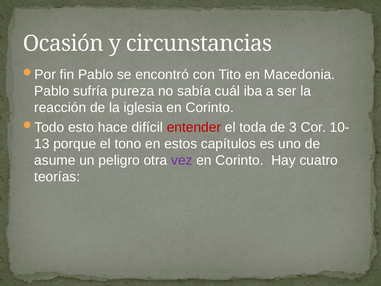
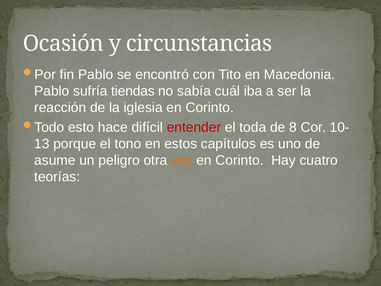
pureza: pureza -> tiendas
3: 3 -> 8
vez colour: purple -> orange
